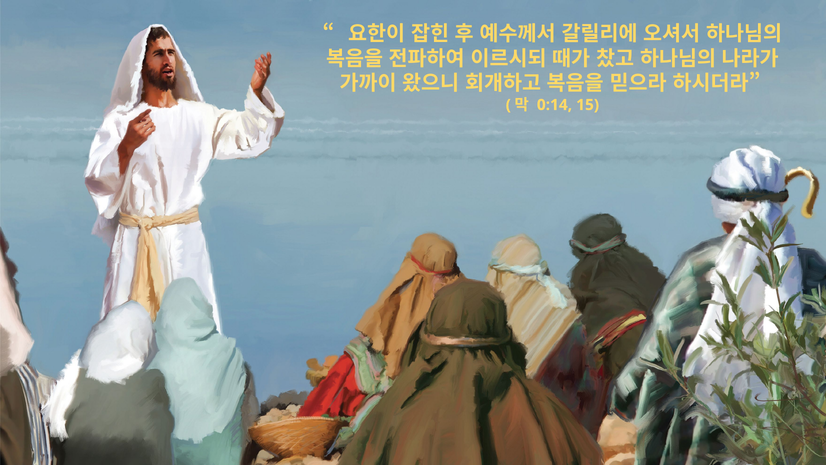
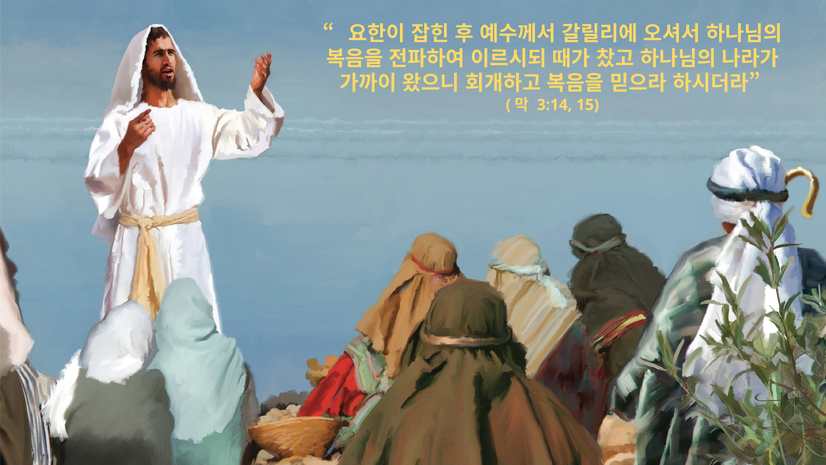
0:14: 0:14 -> 3:14
